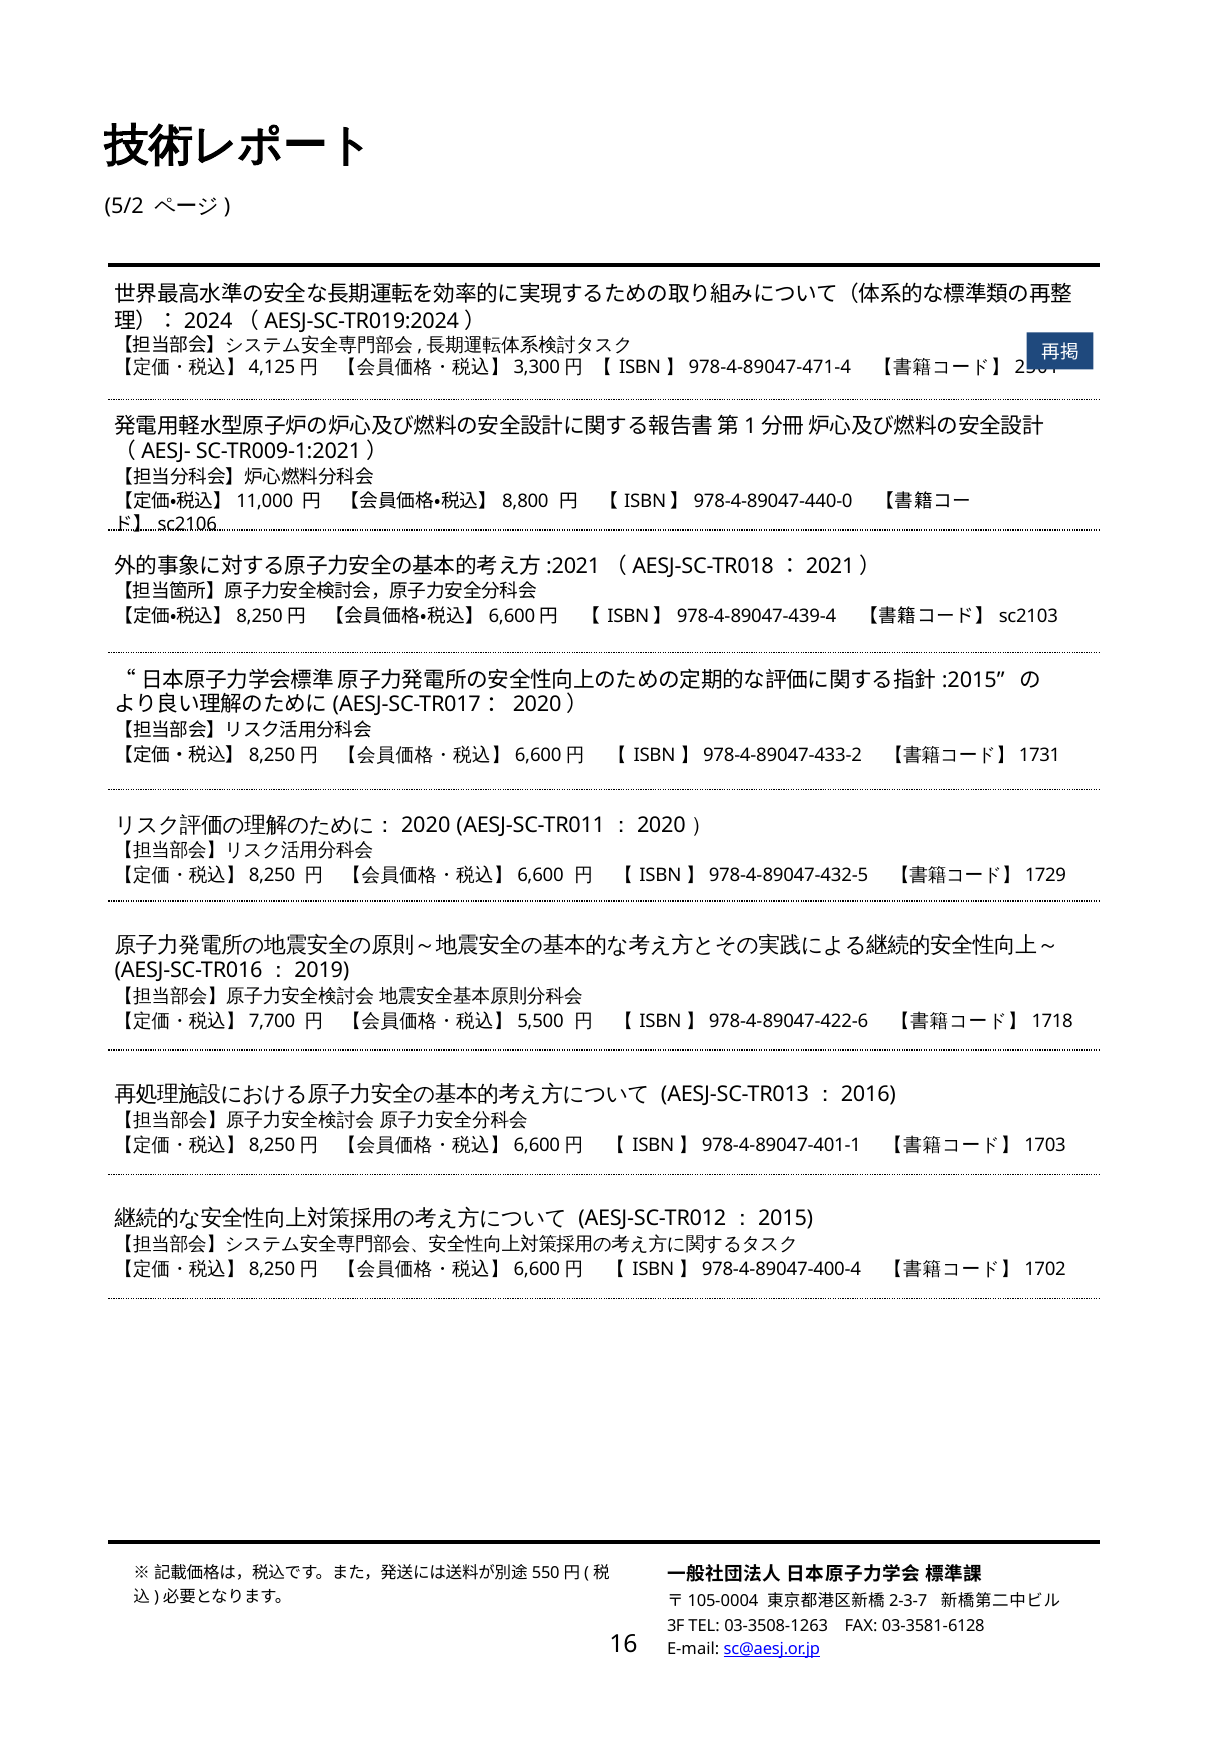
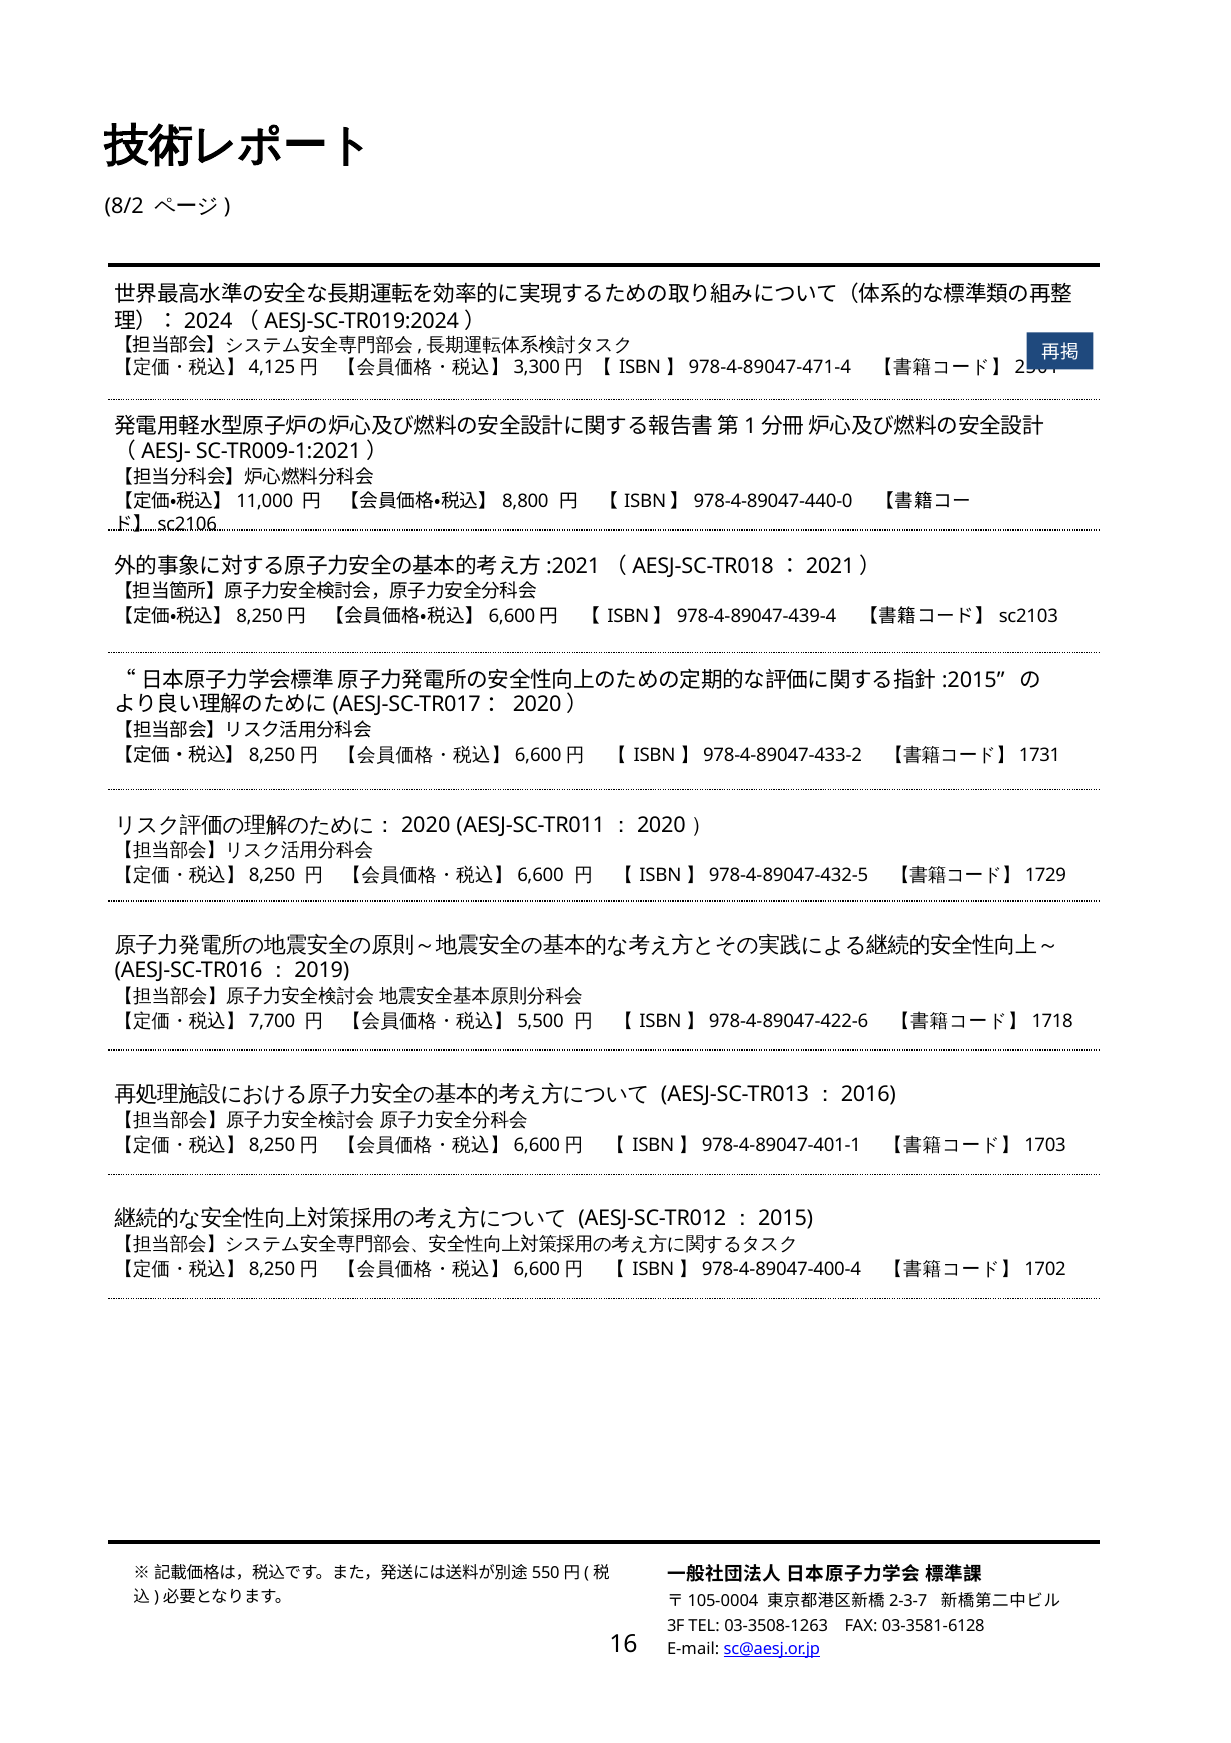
5/2: 5/2 -> 8/2
